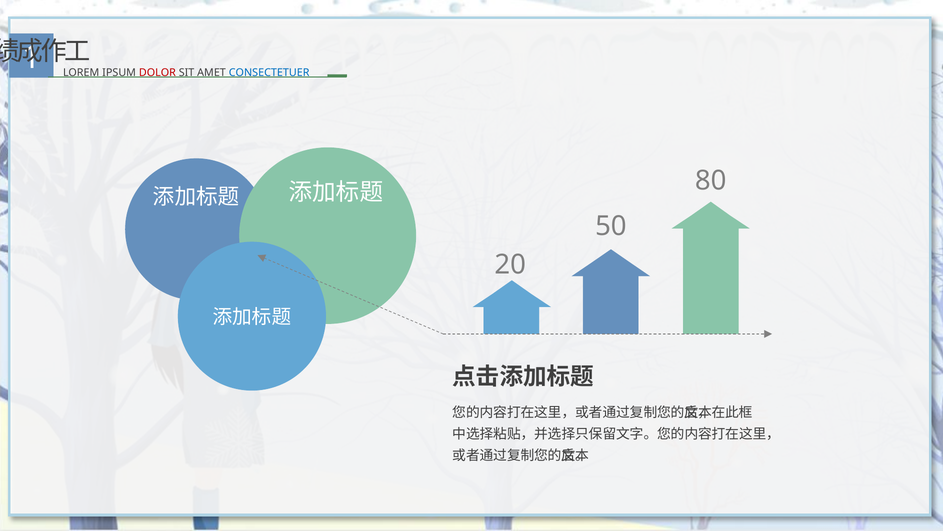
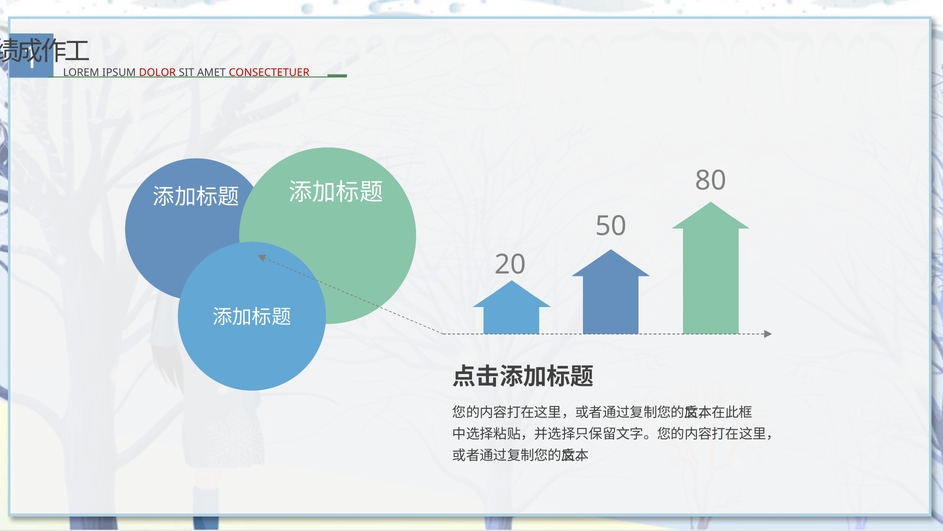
CONSECTETUER colour: blue -> red
